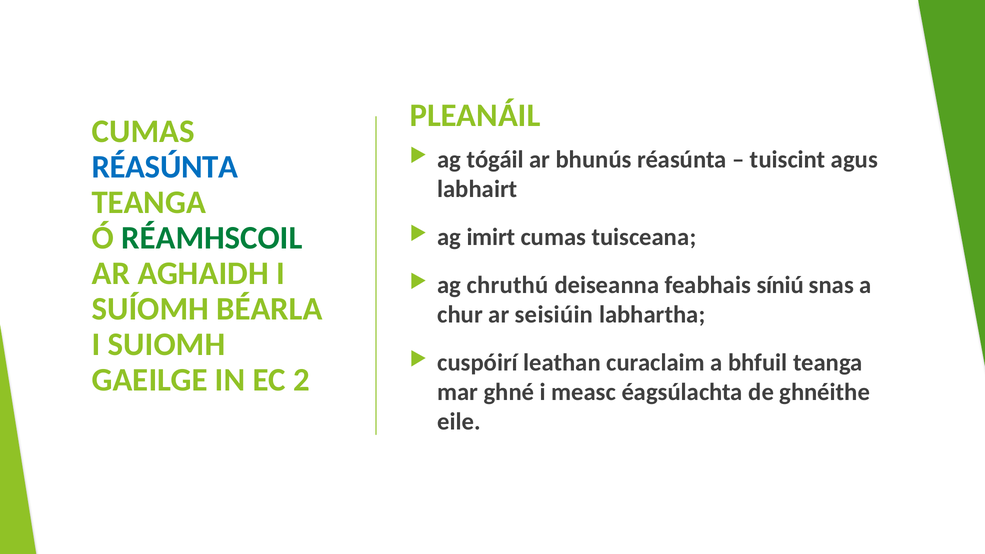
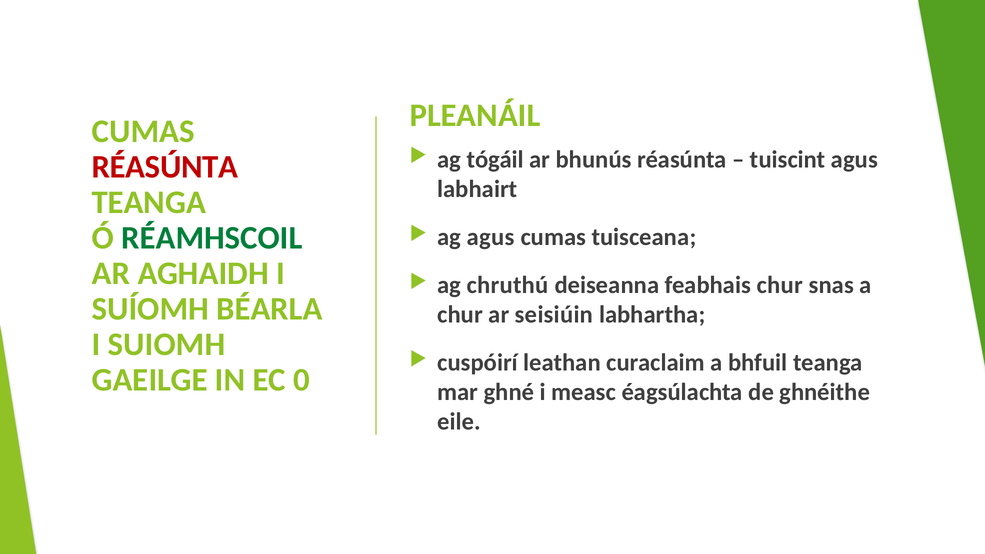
RÉASÚNTA at (165, 167) colour: blue -> red
ag imirt: imirt -> agus
feabhais síniú: síniú -> chur
2: 2 -> 0
